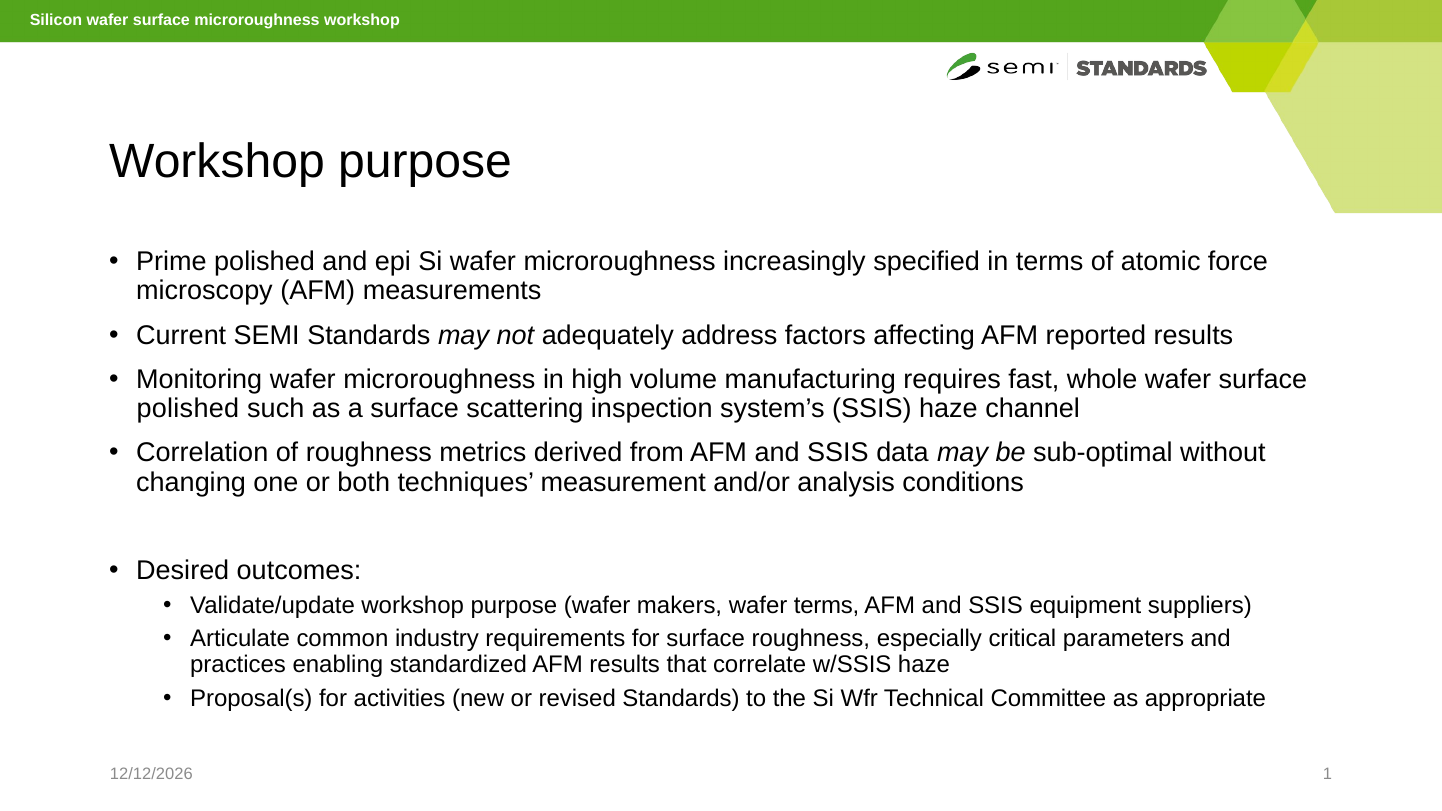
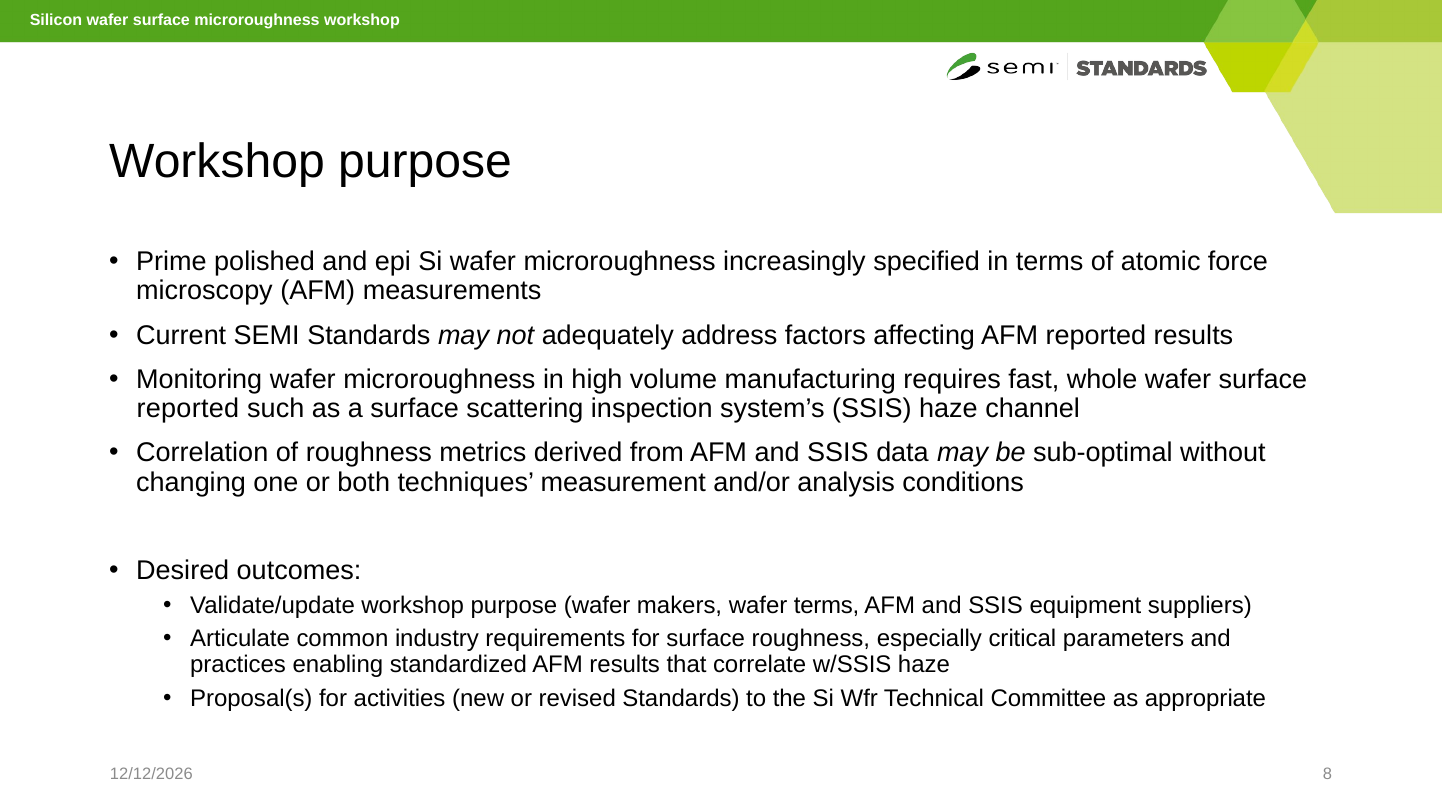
polished at (188, 409): polished -> reported
1: 1 -> 8
